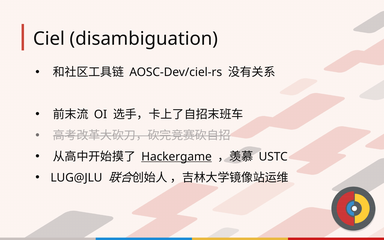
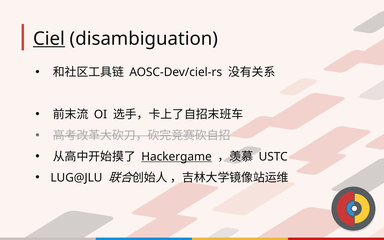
Ciel underline: none -> present
